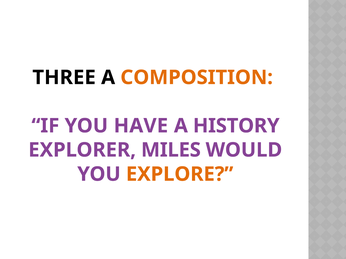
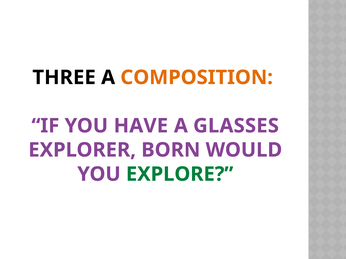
HISTORY: HISTORY -> GLASSES
MILES: MILES -> BORN
EXPLORE colour: orange -> green
